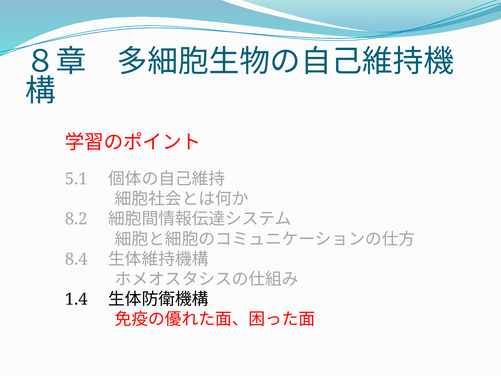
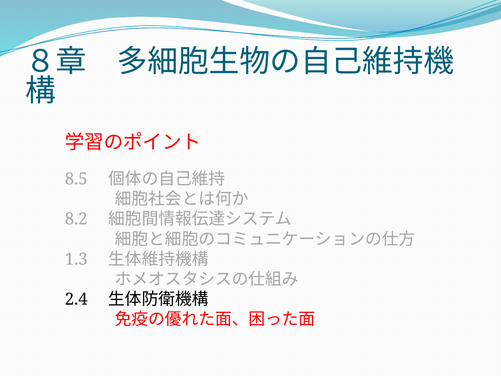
5.1: 5.1 -> 8.5
8.4: 8.4 -> 1.3
1.4: 1.4 -> 2.4
